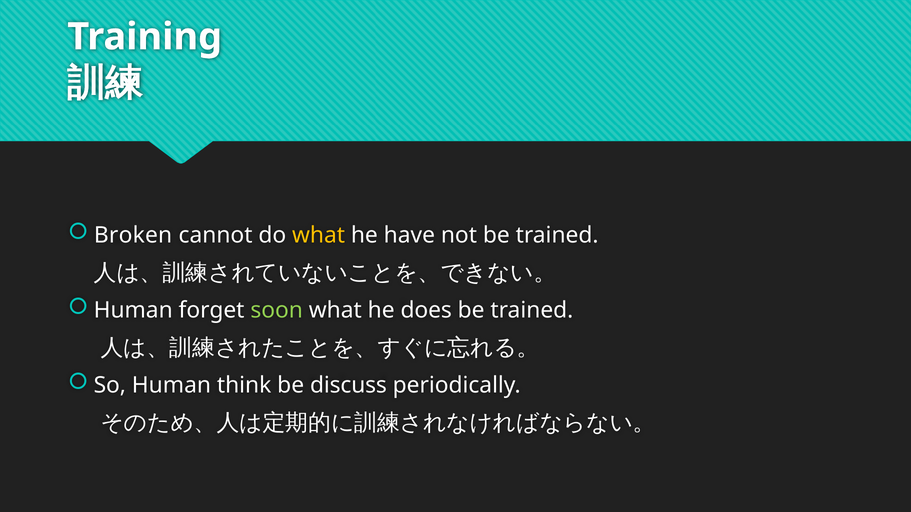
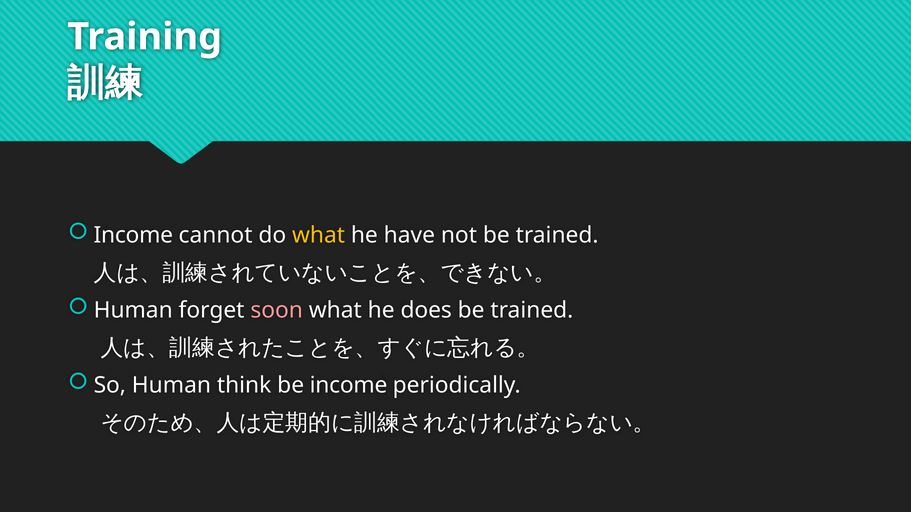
Broken at (133, 235): Broken -> Income
soon colour: light green -> pink
be discuss: discuss -> income
